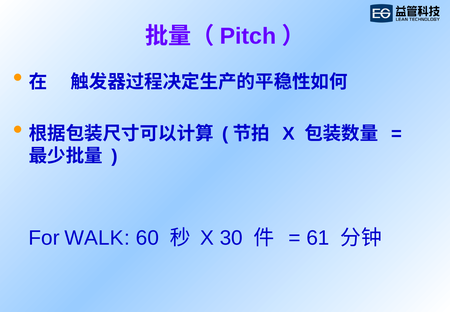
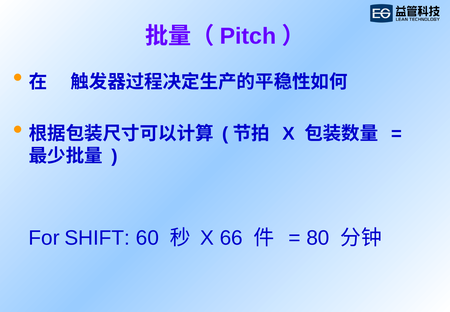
WALK: WALK -> SHIFT
30: 30 -> 66
61: 61 -> 80
